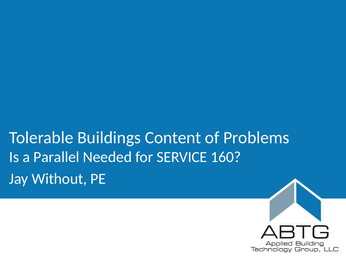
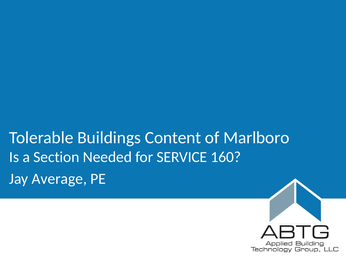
Problems: Problems -> Marlboro
Parallel: Parallel -> Section
Without: Without -> Average
